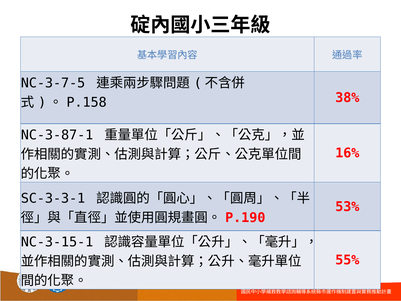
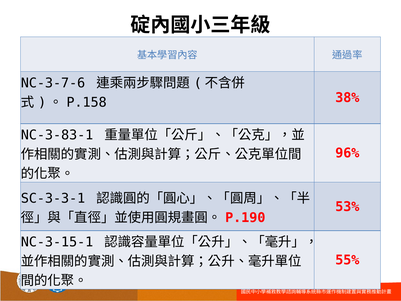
NC-3-7-5: NC-3-7-5 -> NC-3-7-6
NC-3-87-1: NC-3-87-1 -> NC-3-83-1
16%: 16% -> 96%
